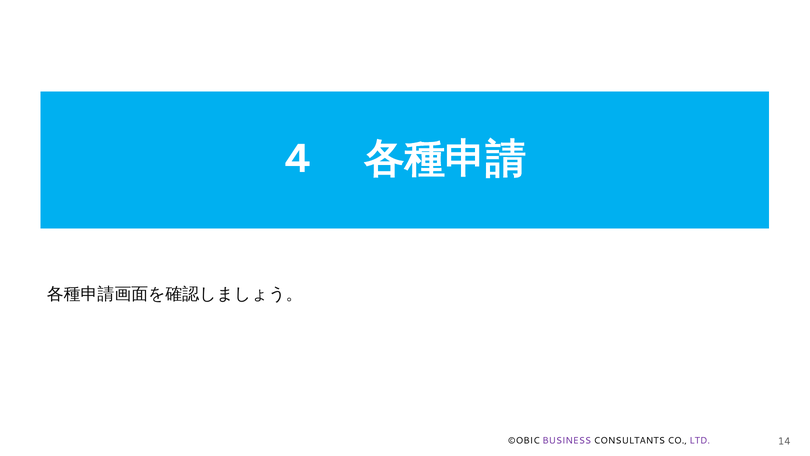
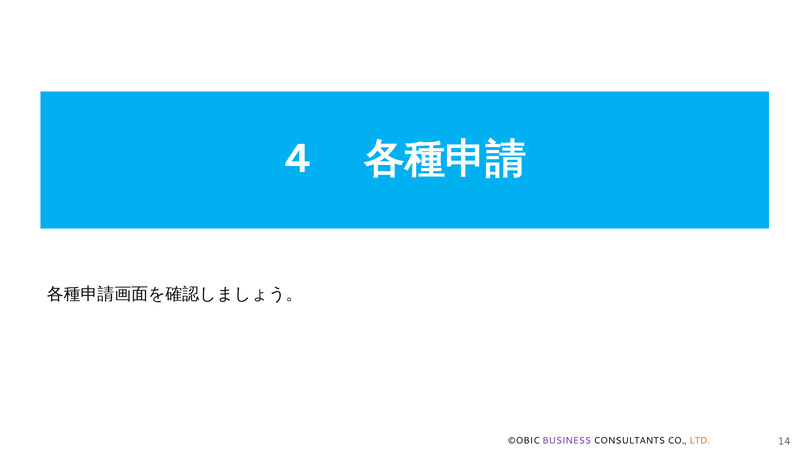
LTD colour: purple -> orange
